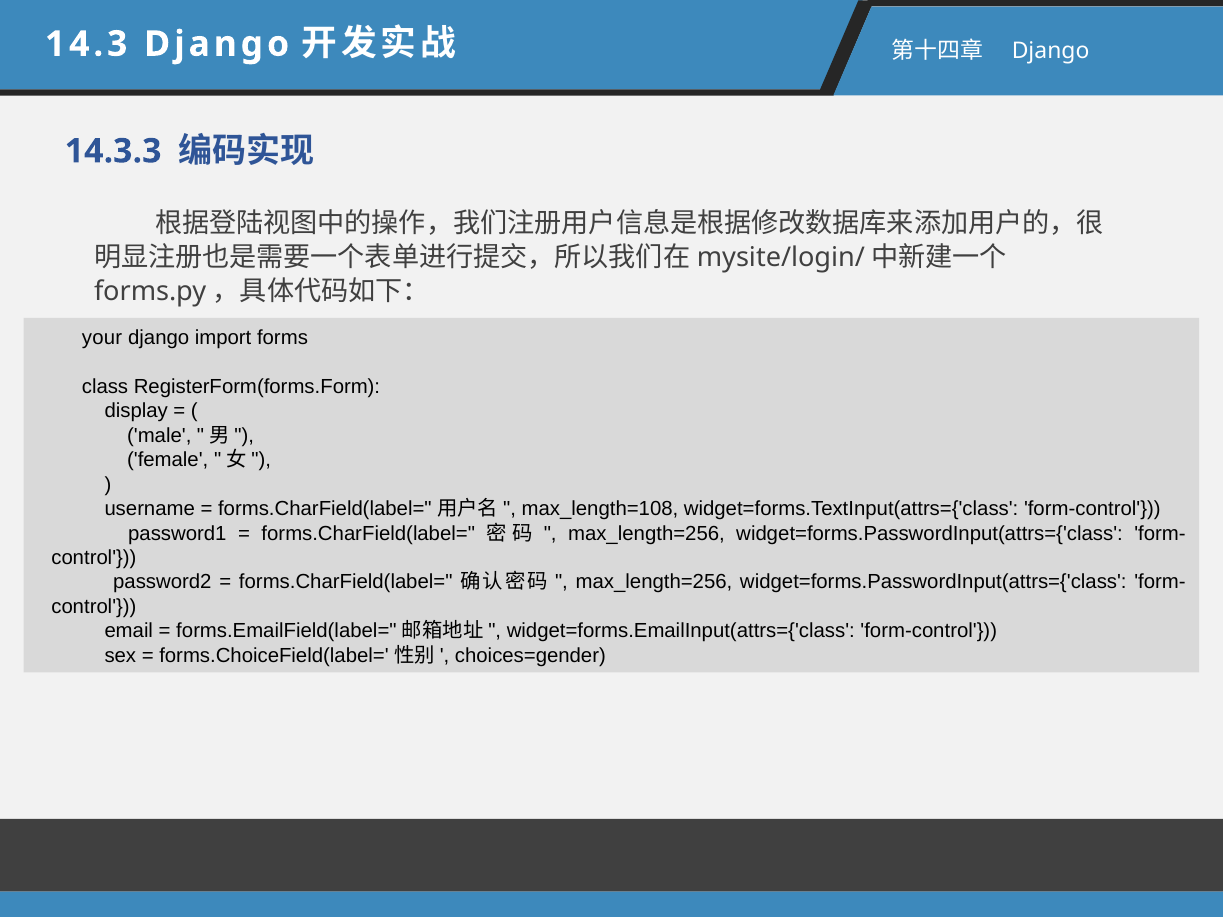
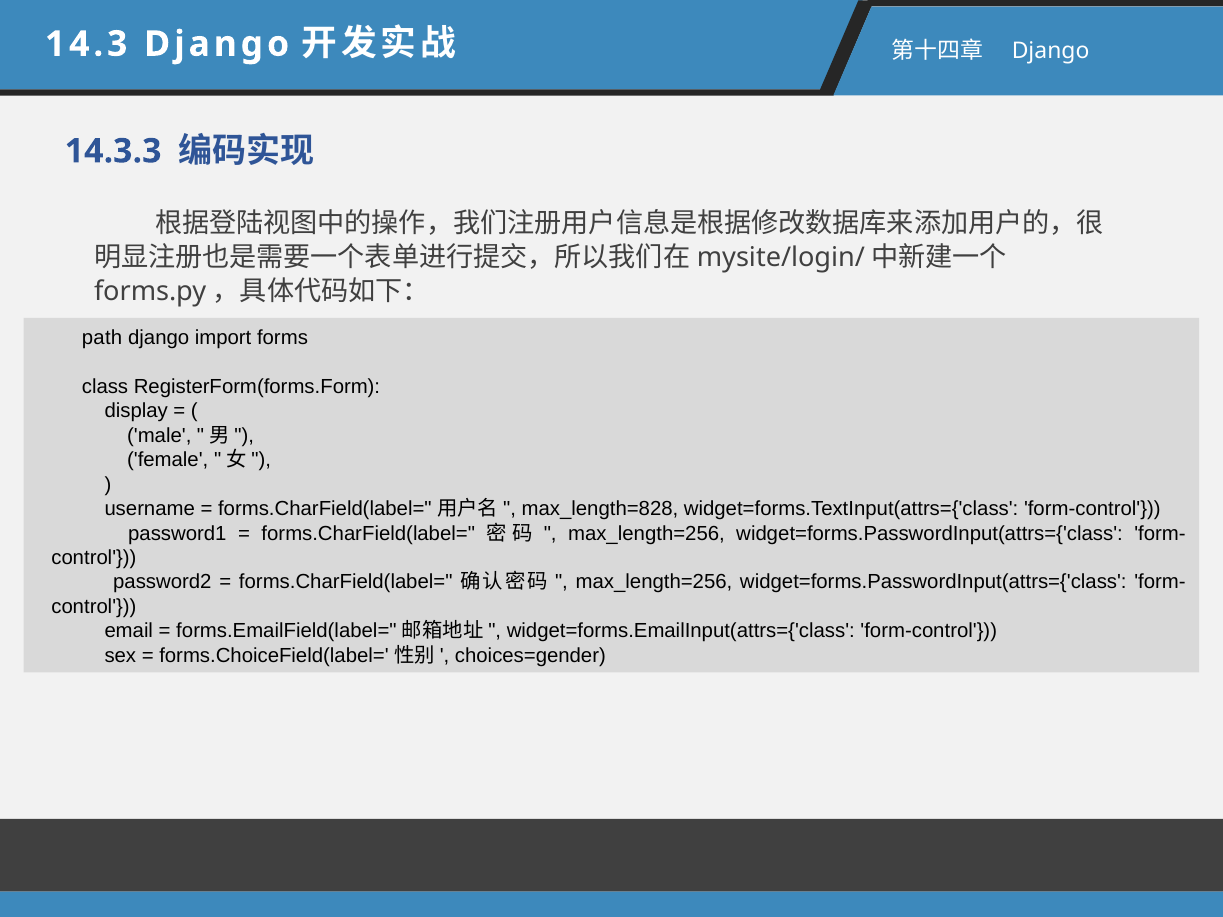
your: your -> path
max_length=108: max_length=108 -> max_length=828
